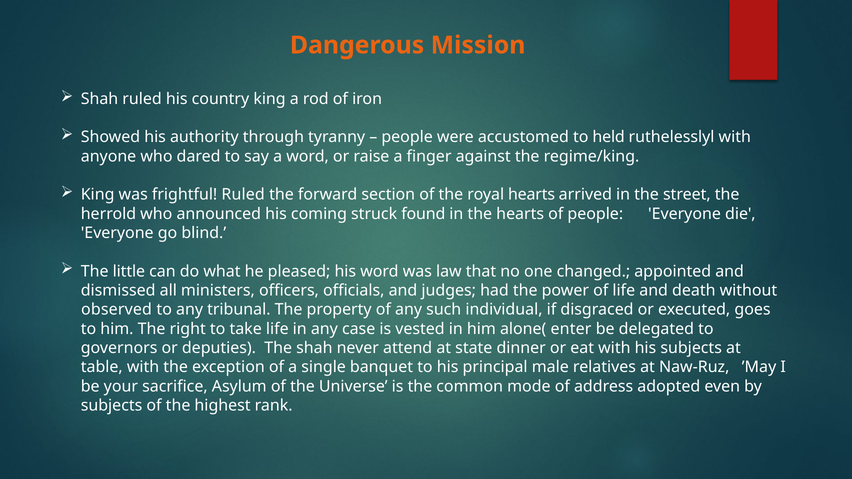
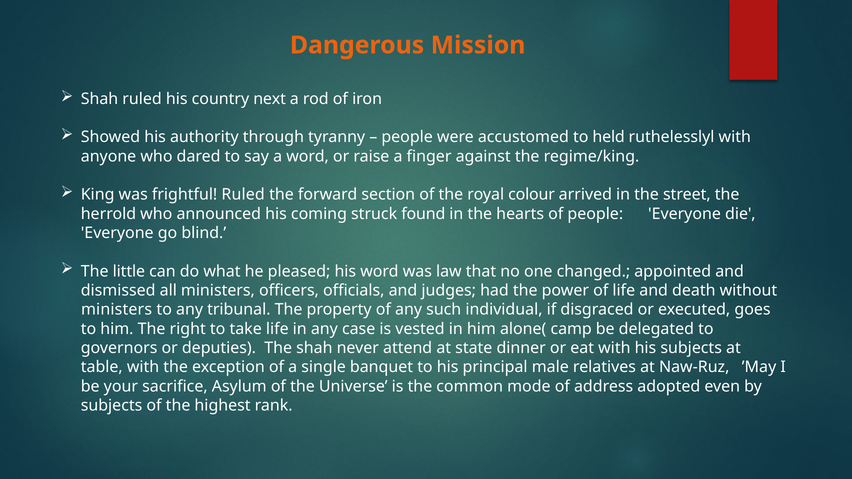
country king: king -> next
royal hearts: hearts -> colour
observed at (117, 310): observed -> ministers
enter: enter -> camp
